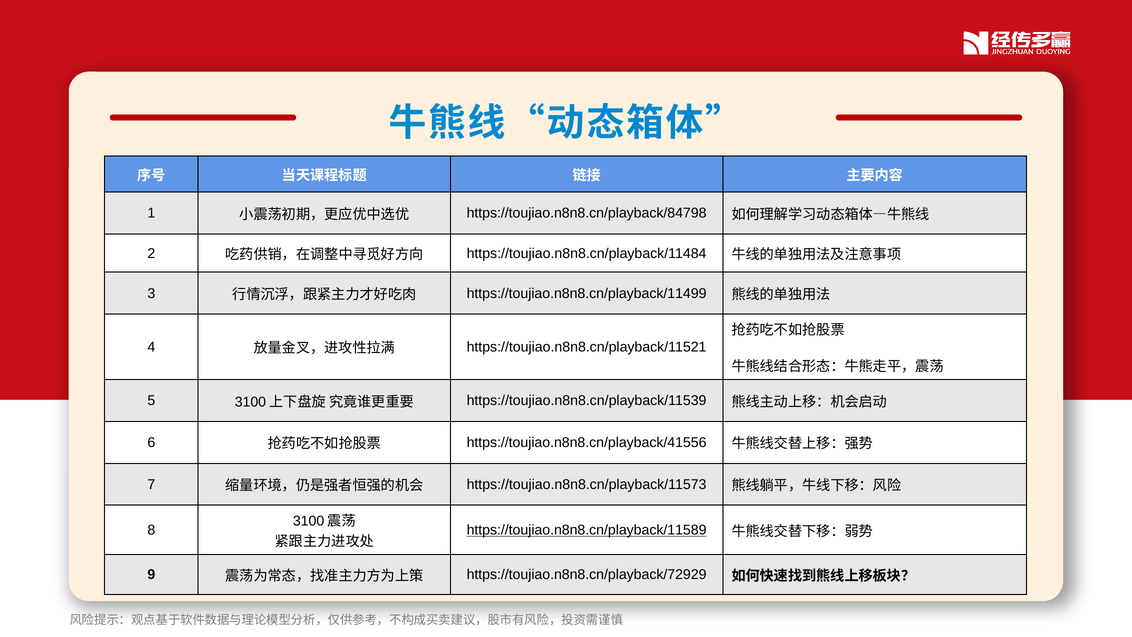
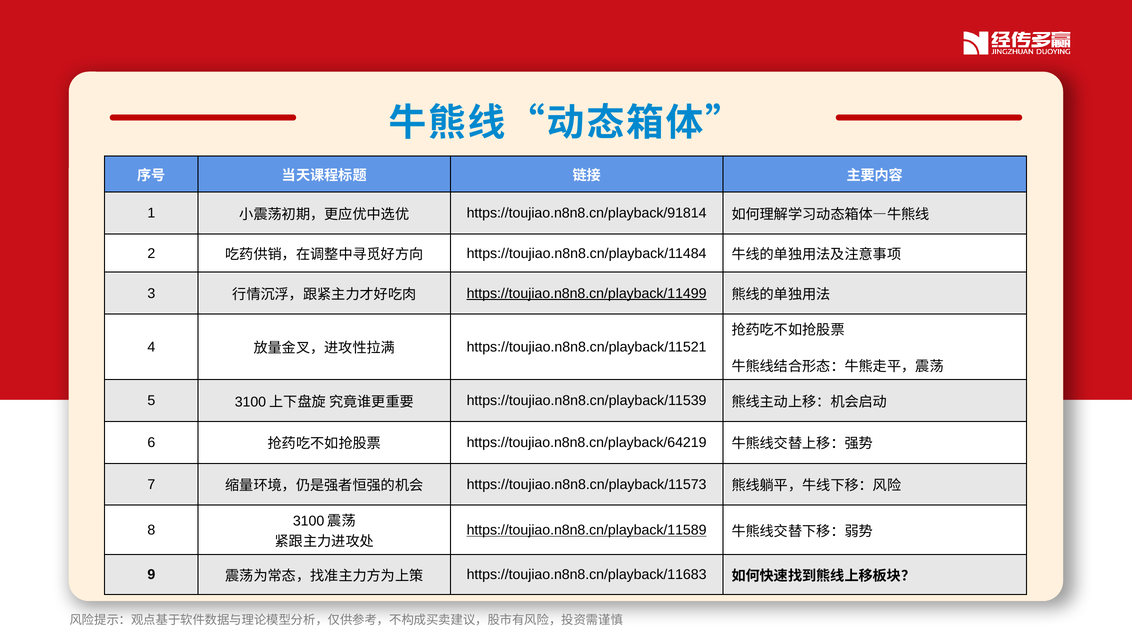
https://toujiao.n8n8.cn/playback/84798: https://toujiao.n8n8.cn/playback/84798 -> https://toujiao.n8n8.cn/playback/91814
https://toujiao.n8n8.cn/playback/11499 underline: none -> present
https://toujiao.n8n8.cn/playback/41556: https://toujiao.n8n8.cn/playback/41556 -> https://toujiao.n8n8.cn/playback/64219
https://toujiao.n8n8.cn/playback/72929: https://toujiao.n8n8.cn/playback/72929 -> https://toujiao.n8n8.cn/playback/11683
